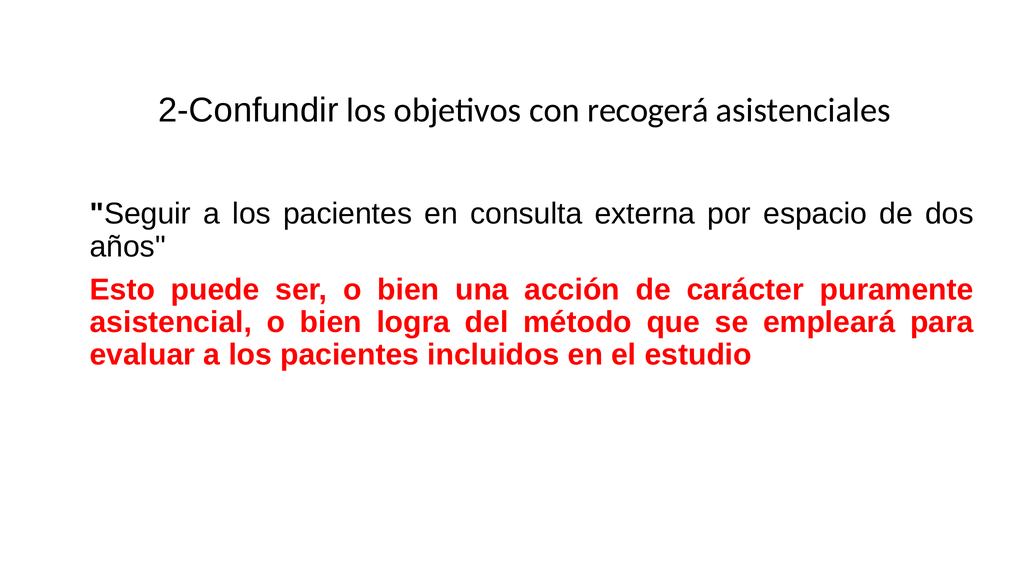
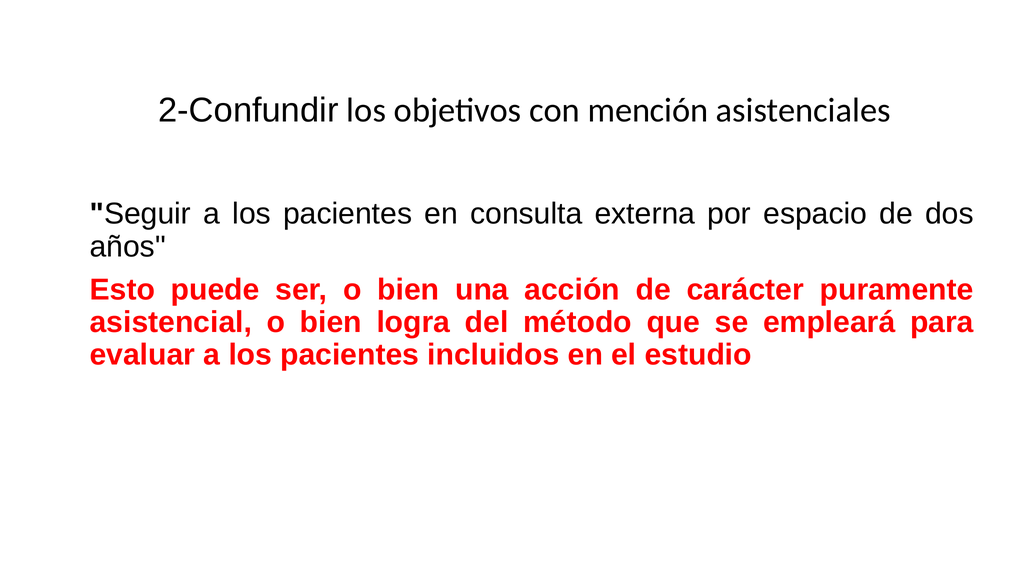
recogerá: recogerá -> mención
